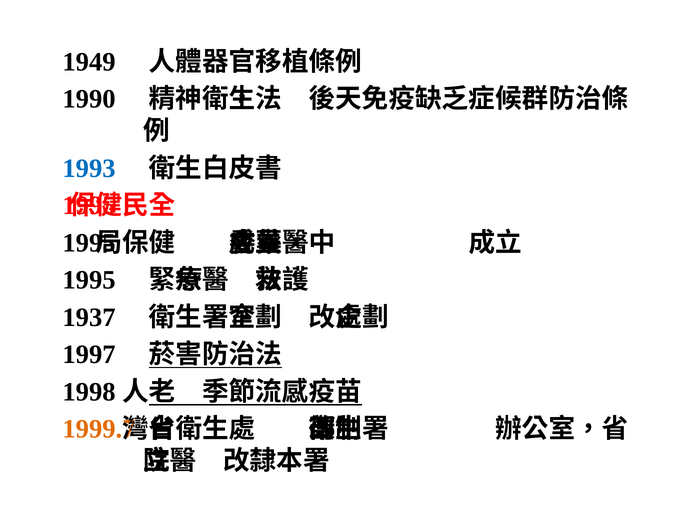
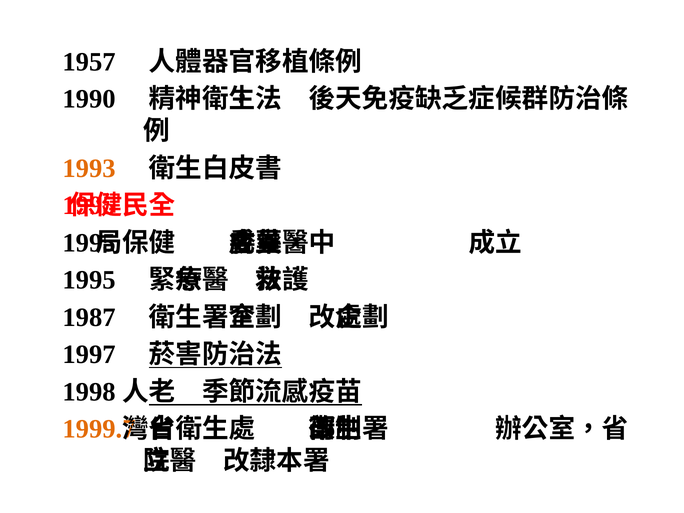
1949: 1949 -> 1957
1993 colour: blue -> orange
1937: 1937 -> 1987
